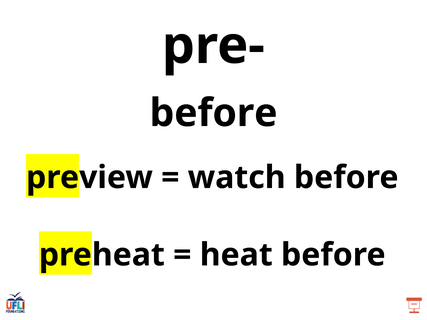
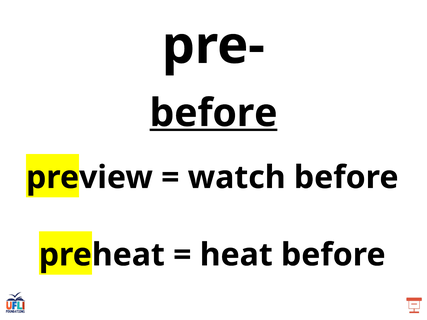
before at (214, 113) underline: none -> present
